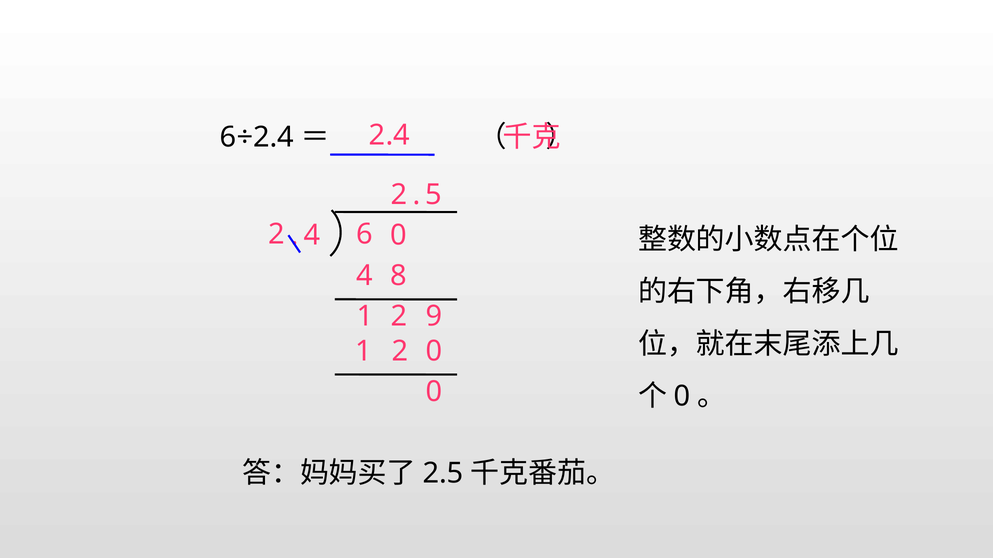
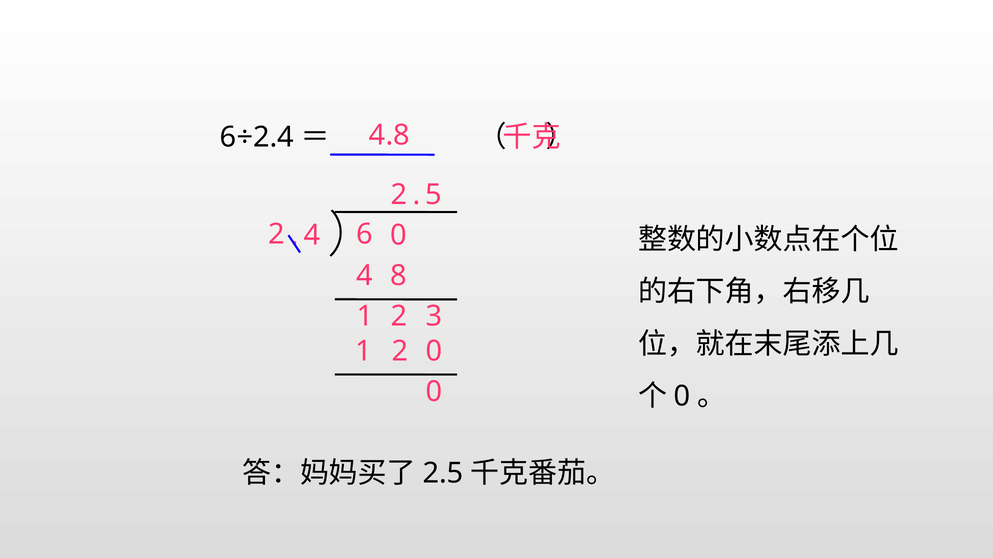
2.4 at (389, 135): 2.4 -> 4.8
9: 9 -> 3
